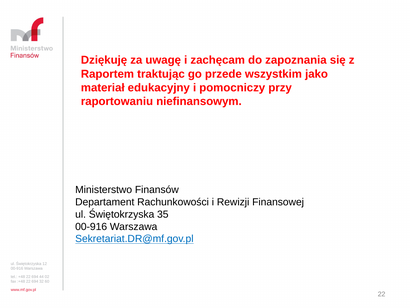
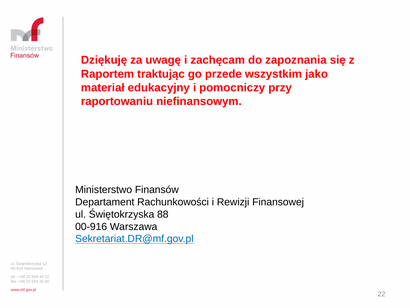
35: 35 -> 88
